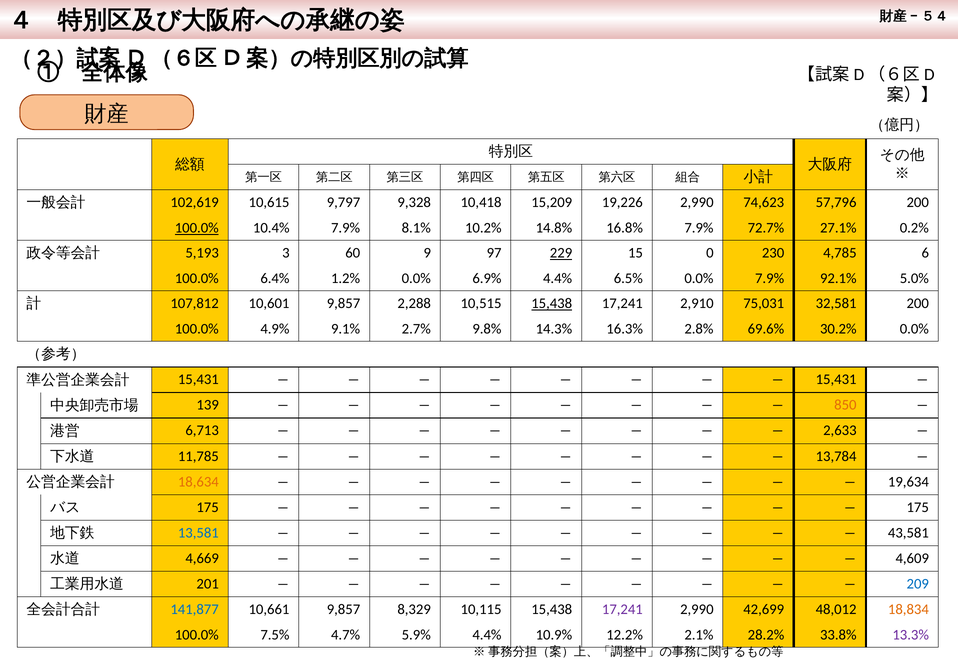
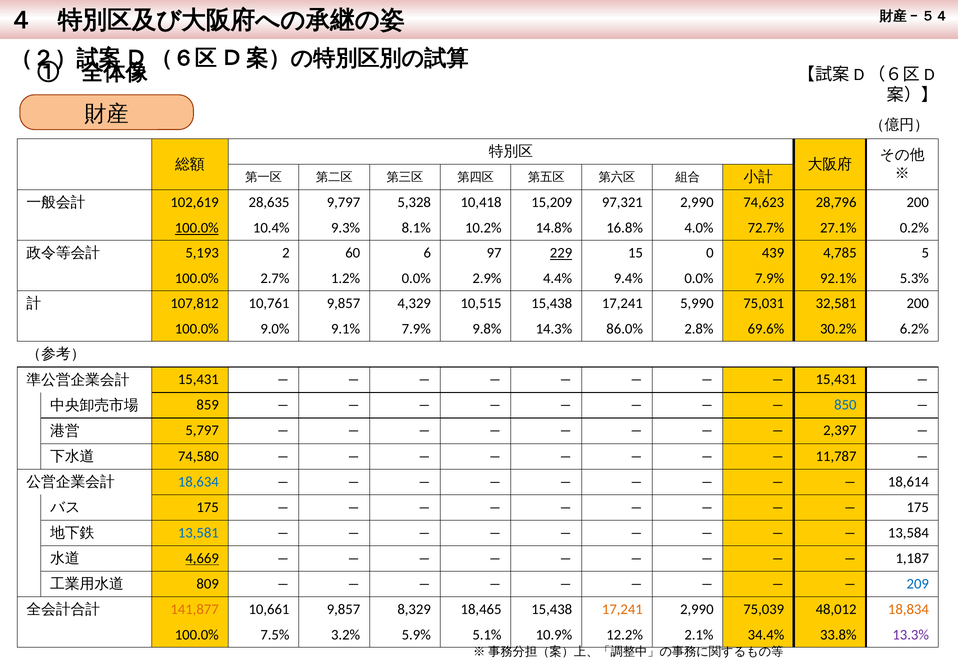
10,615: 10,615 -> 28,635
9,328: 9,328 -> 5,328
19,226: 19,226 -> 97,321
57,796: 57,796 -> 28,796
10.4% 7.9%: 7.9% -> 9.3%
16.8% 7.9%: 7.9% -> 4.0%
3: 3 -> 2
9: 9 -> 6
230: 230 -> 439
6: 6 -> 5
6.4%: 6.4% -> 2.7%
6.9%: 6.9% -> 2.9%
6.5%: 6.5% -> 9.4%
5.0%: 5.0% -> 5.3%
10,601: 10,601 -> 10,761
2,288: 2,288 -> 4,329
15,438 at (552, 304) underline: present -> none
2,910: 2,910 -> 5,990
4.9%: 4.9% -> 9.0%
9.1% 2.7%: 2.7% -> 7.9%
16.3%: 16.3% -> 86.0%
30.2% 0.0%: 0.0% -> 6.2%
139: 139 -> 859
850 colour: orange -> blue
6,713: 6,713 -> 5,797
2,633: 2,633 -> 2,397
11,785: 11,785 -> 74,580
13,784: 13,784 -> 11,787
18,634 colour: orange -> blue
19,634: 19,634 -> 18,614
43,581: 43,581 -> 13,584
4,669 underline: none -> present
4,609: 4,609 -> 1,187
201: 201 -> 809
141,877 colour: blue -> orange
10,115: 10,115 -> 18,465
17,241 at (622, 610) colour: purple -> orange
42,699: 42,699 -> 75,039
4.7%: 4.7% -> 3.2%
5.9% 4.4%: 4.4% -> 5.1%
28.2%: 28.2% -> 34.4%
